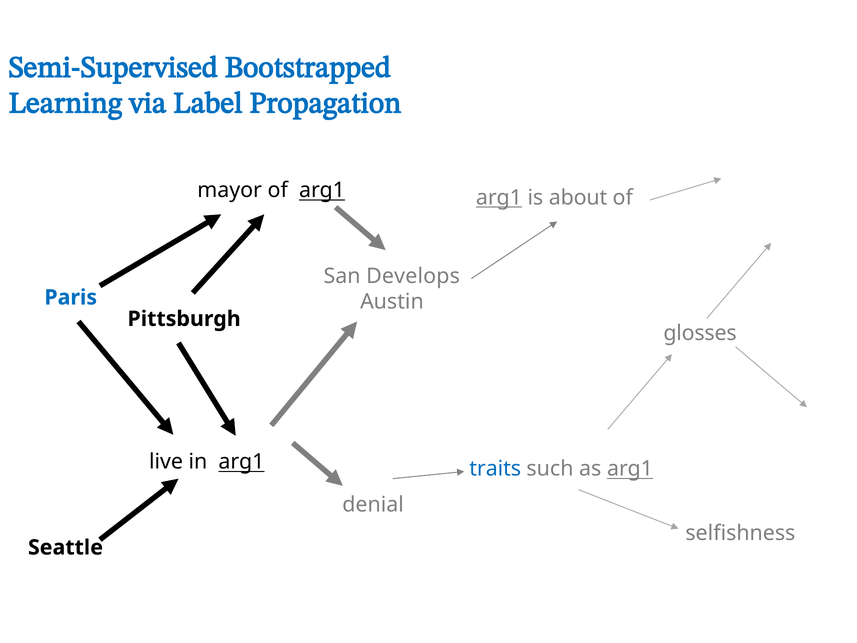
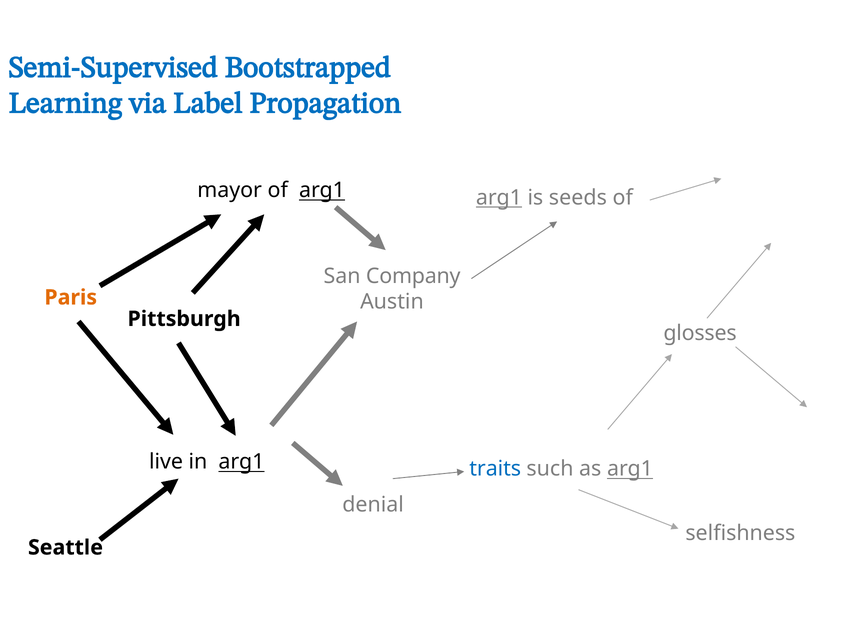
about: about -> seeds
Develops: Develops -> Company
Paris colour: blue -> orange
